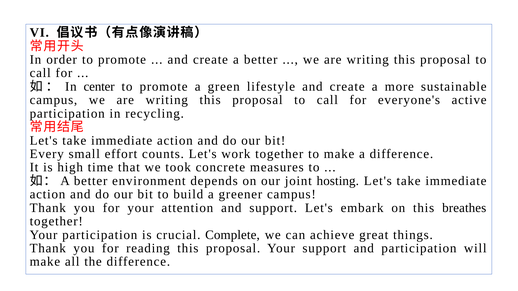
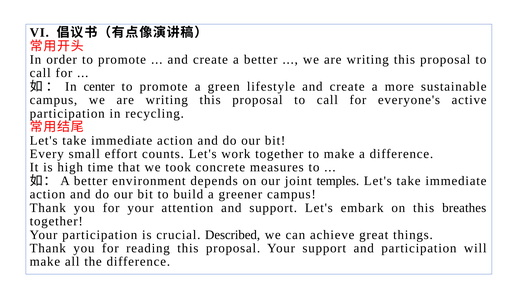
hosting: hosting -> temples
Complete: Complete -> Described
